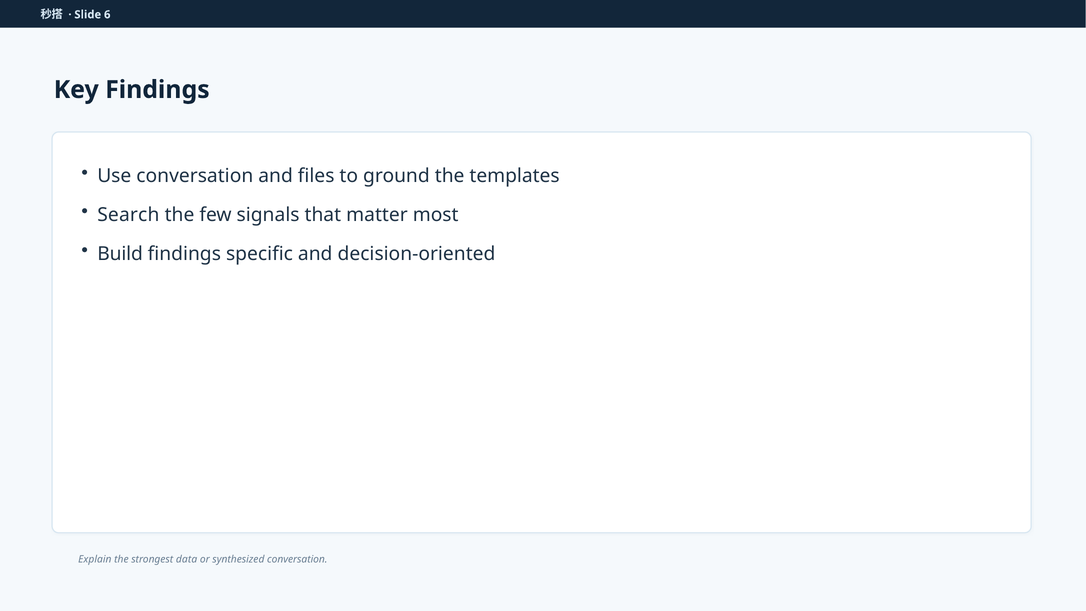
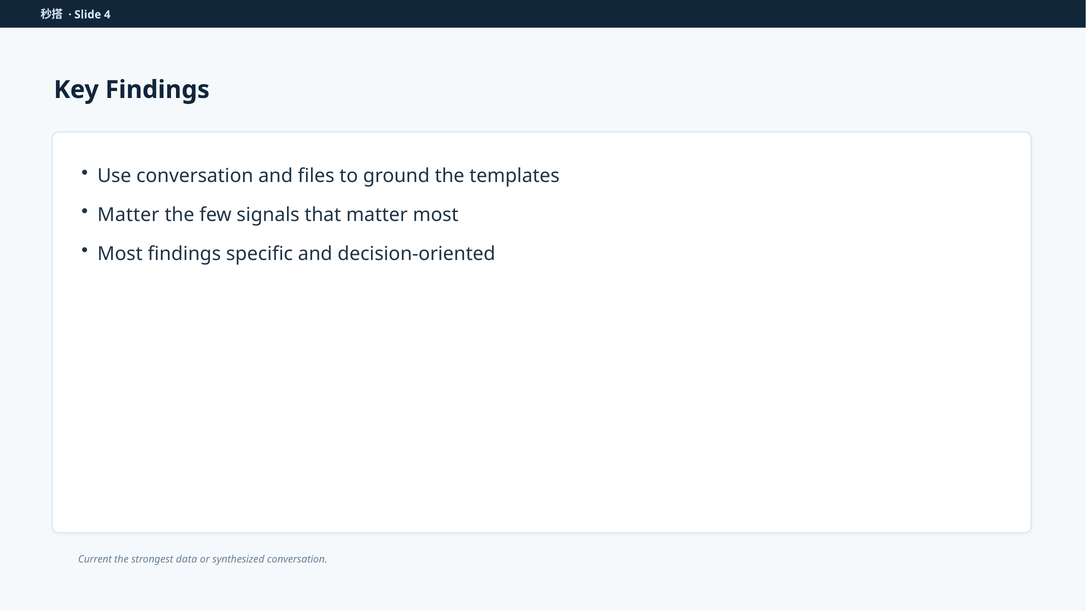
6: 6 -> 4
Search at (128, 215): Search -> Matter
Build at (120, 254): Build -> Most
Explain: Explain -> Current
